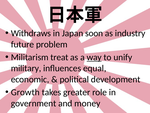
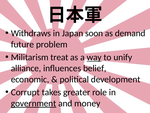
industry: industry -> demand
military: military -> alliance
equal: equal -> belief
Growth: Growth -> Corrupt
government underline: none -> present
